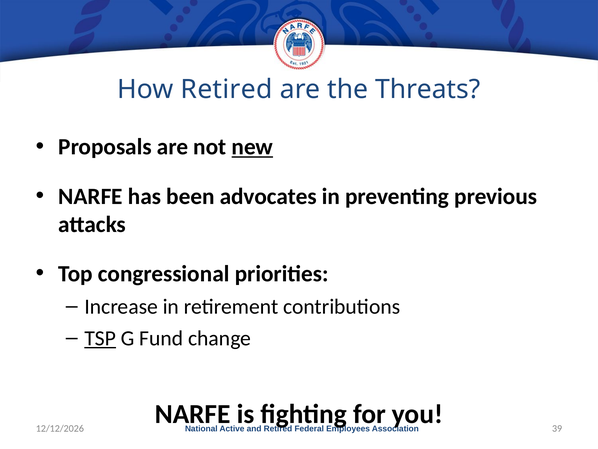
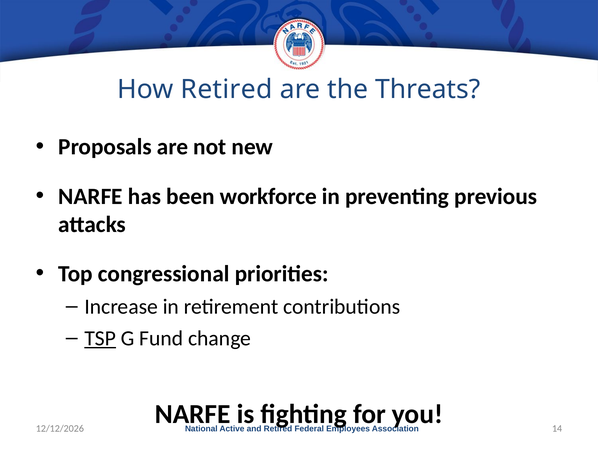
new underline: present -> none
advocates: advocates -> workforce
39: 39 -> 14
